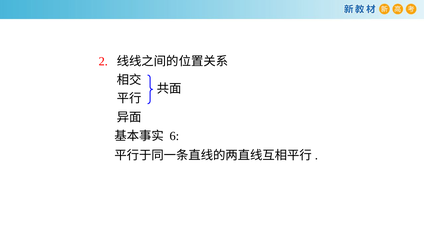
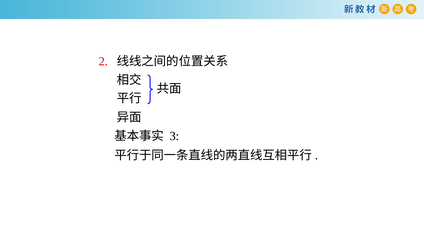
6: 6 -> 3
